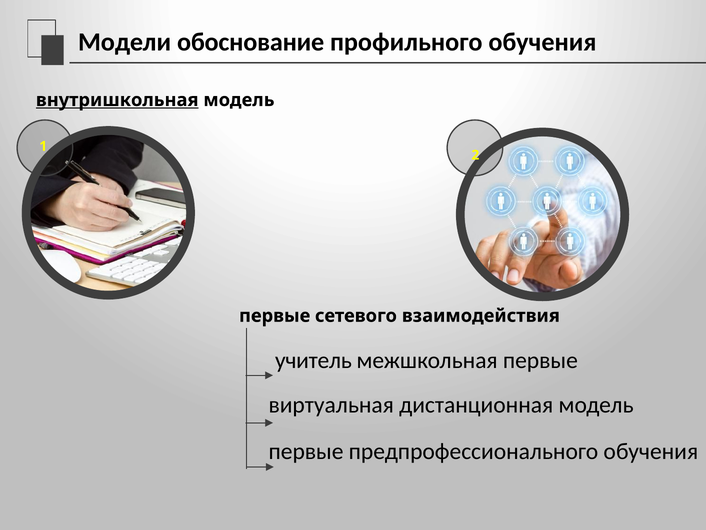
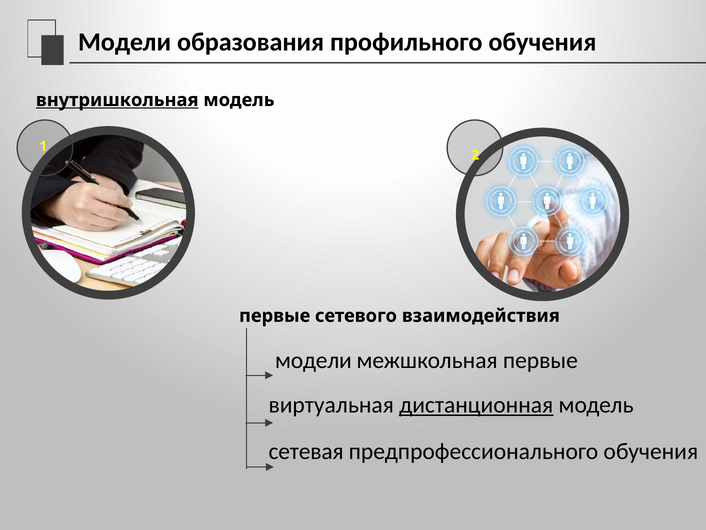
обоснование: обоснование -> образования
учитель at (313, 360): учитель -> модели
дистанционная underline: none -> present
первые at (306, 451): первые -> сетевая
